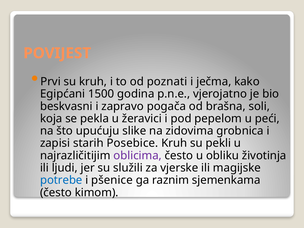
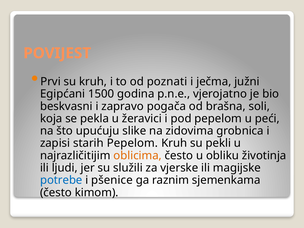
kako: kako -> južni
starih Posebice: Posebice -> Pepelom
oblicima colour: purple -> orange
